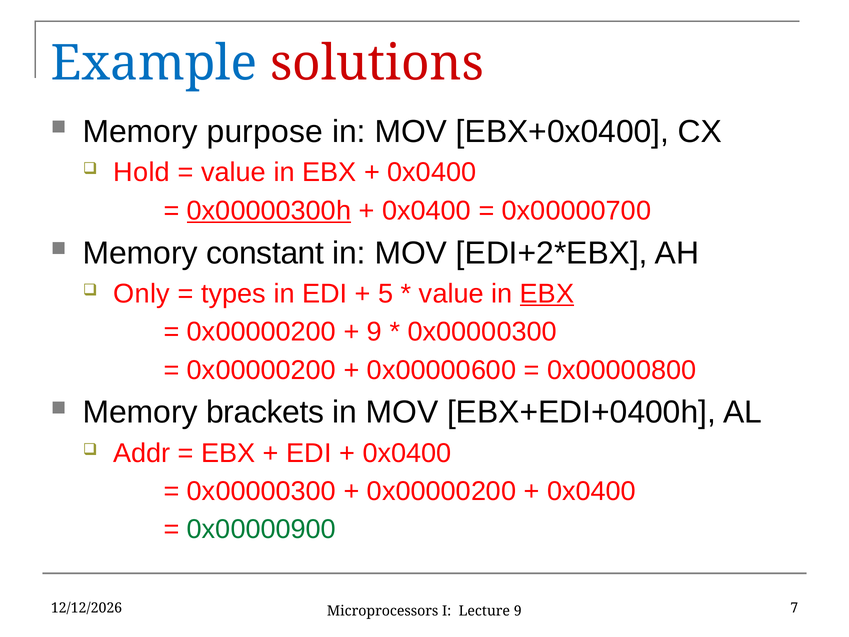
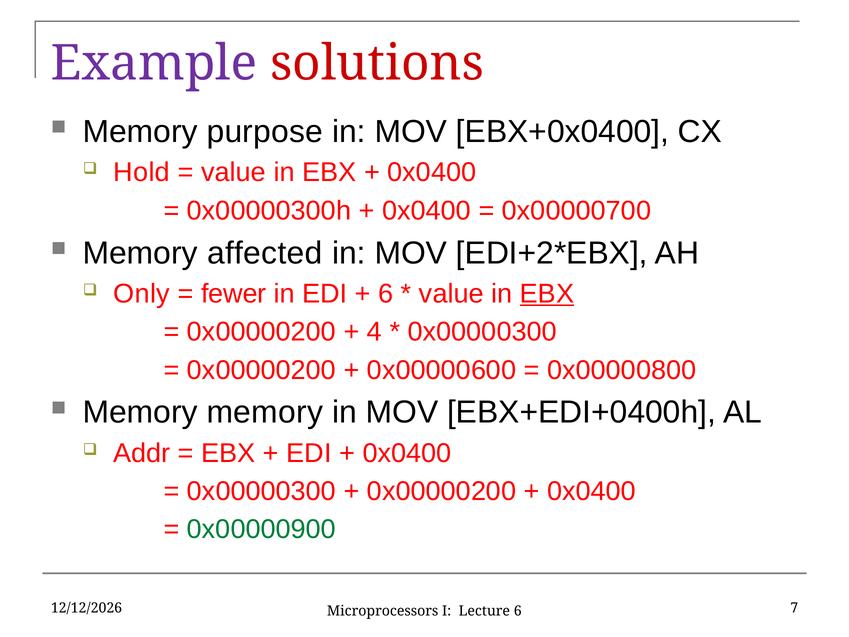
Example colour: blue -> purple
0x00000300h underline: present -> none
constant: constant -> affected
types: types -> fewer
5 at (386, 294): 5 -> 6
9 at (375, 332): 9 -> 4
Memory brackets: brackets -> memory
Lecture 9: 9 -> 6
